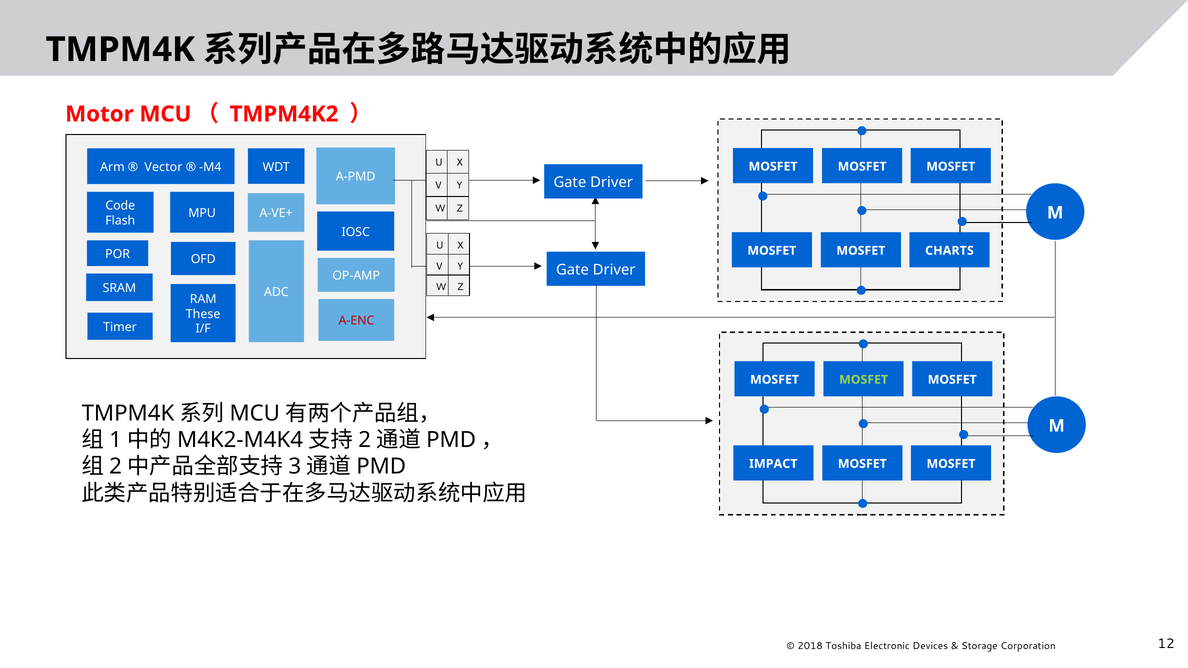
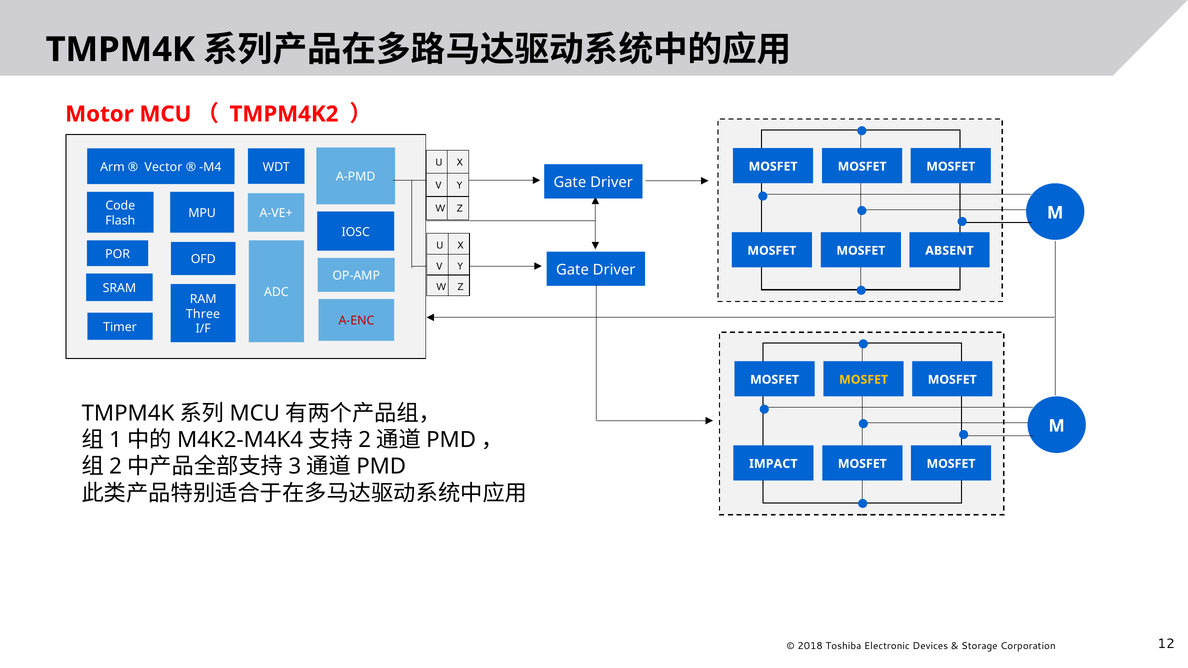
CHARTS: CHARTS -> ABSENT
These: These -> Three
MOSFET at (864, 380) colour: light green -> yellow
